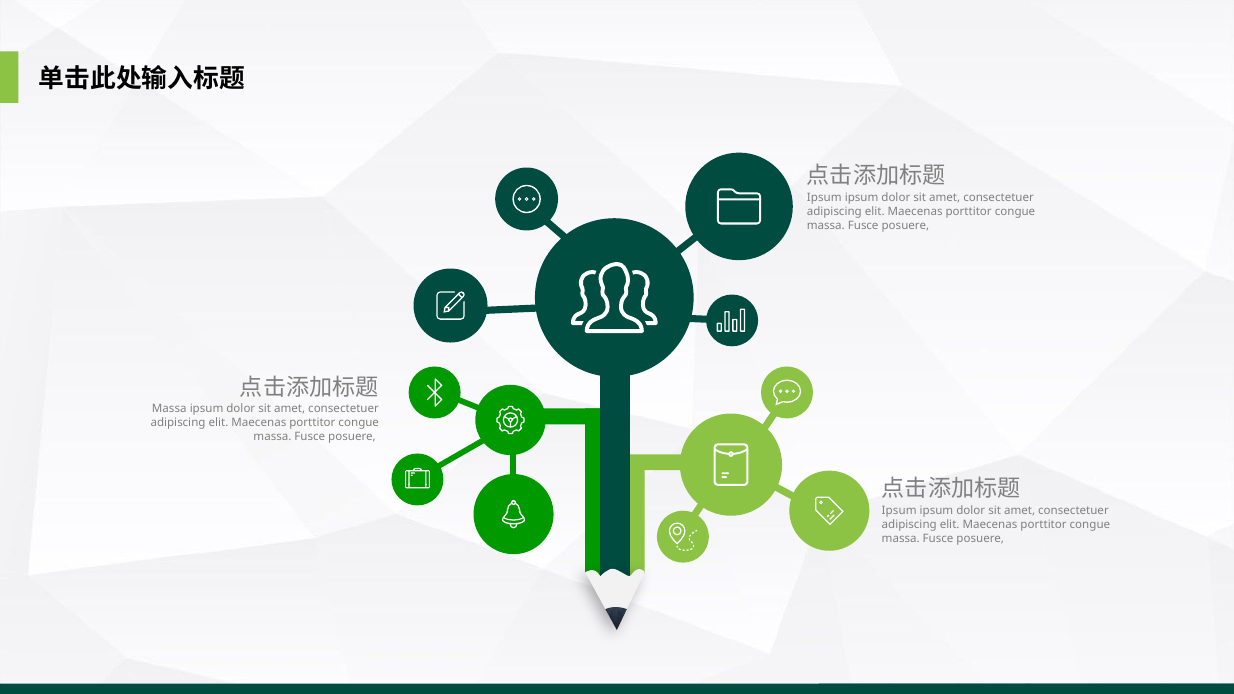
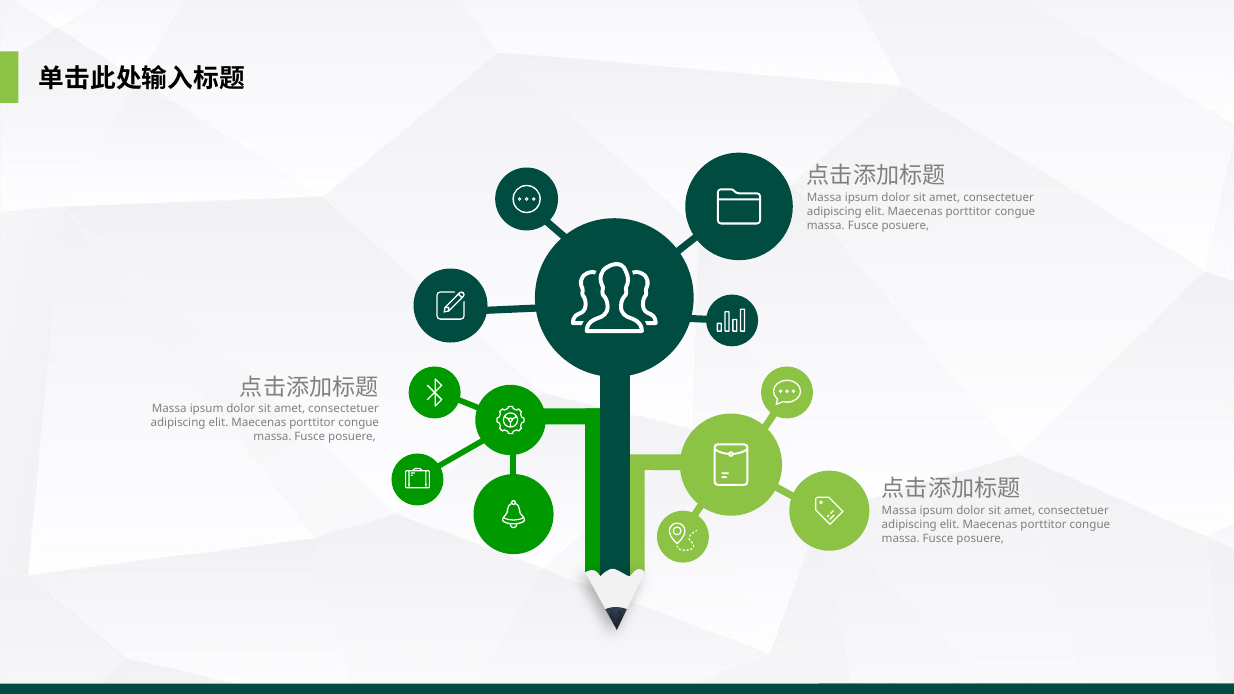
Ipsum at (824, 198): Ipsum -> Massa
Ipsum at (899, 510): Ipsum -> Massa
